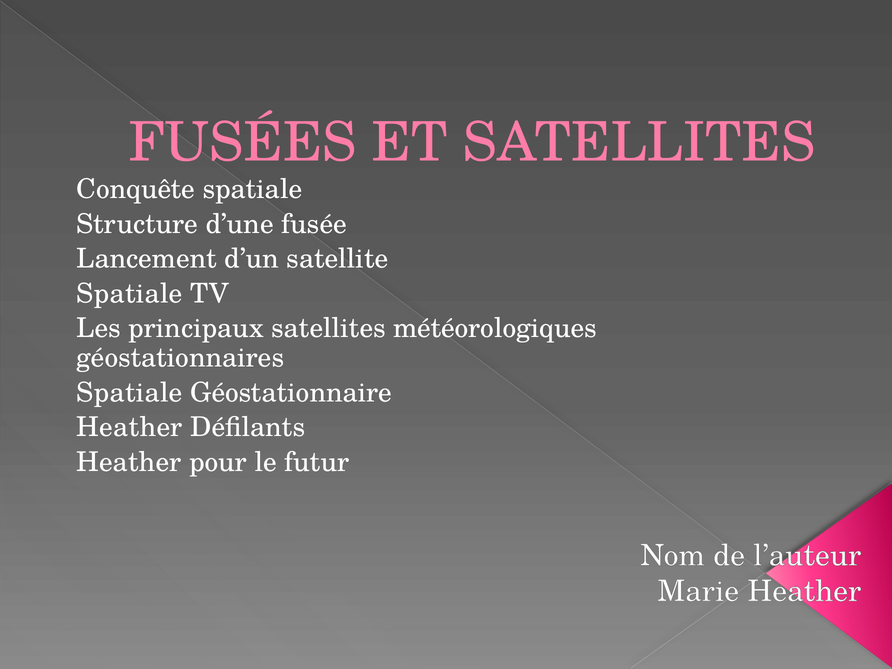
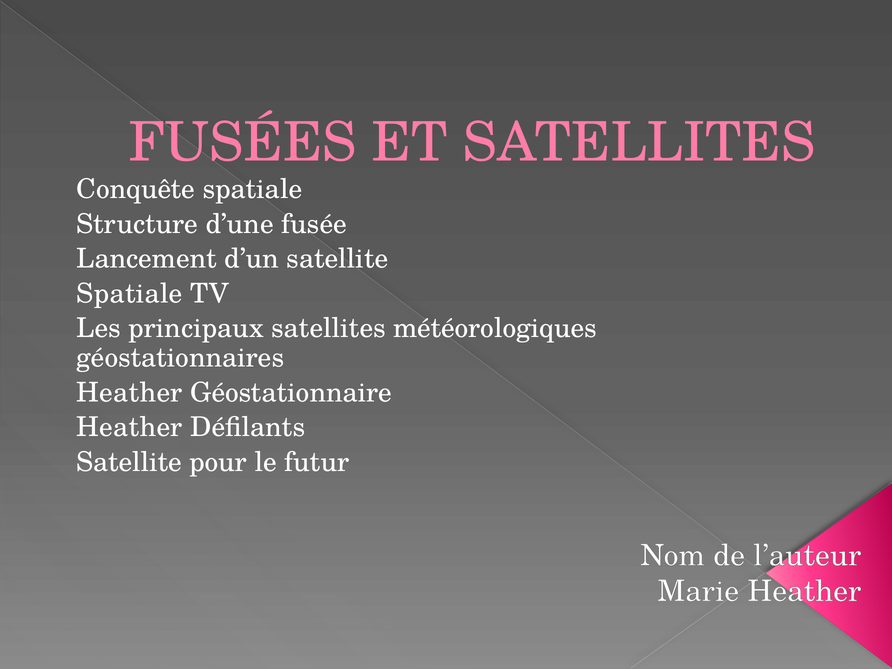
Spatiale at (130, 393): Spatiale -> Heather
Heather at (129, 462): Heather -> Satellite
